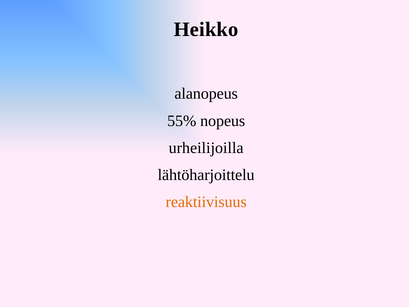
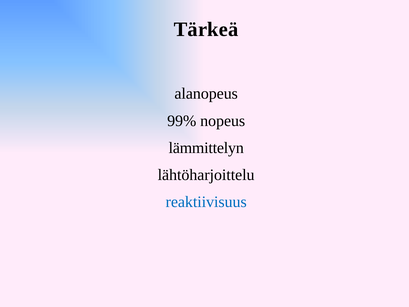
Heikko: Heikko -> Tärkeä
55%: 55% -> 99%
urheilijoilla: urheilijoilla -> lämmittelyn
reaktiivisuus colour: orange -> blue
